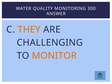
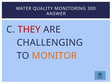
THEY colour: orange -> red
